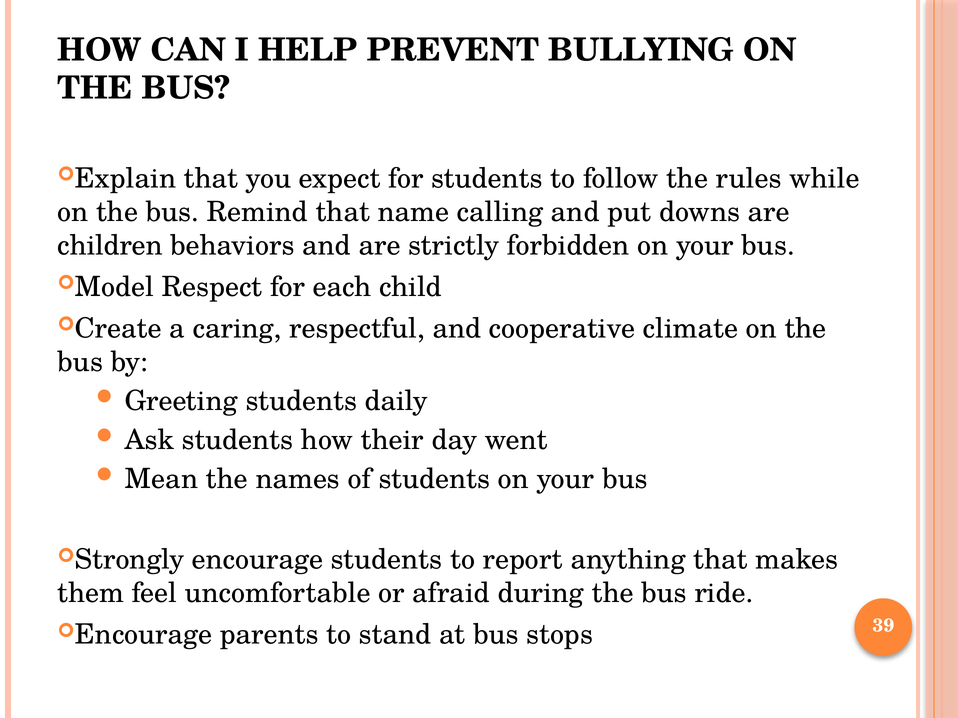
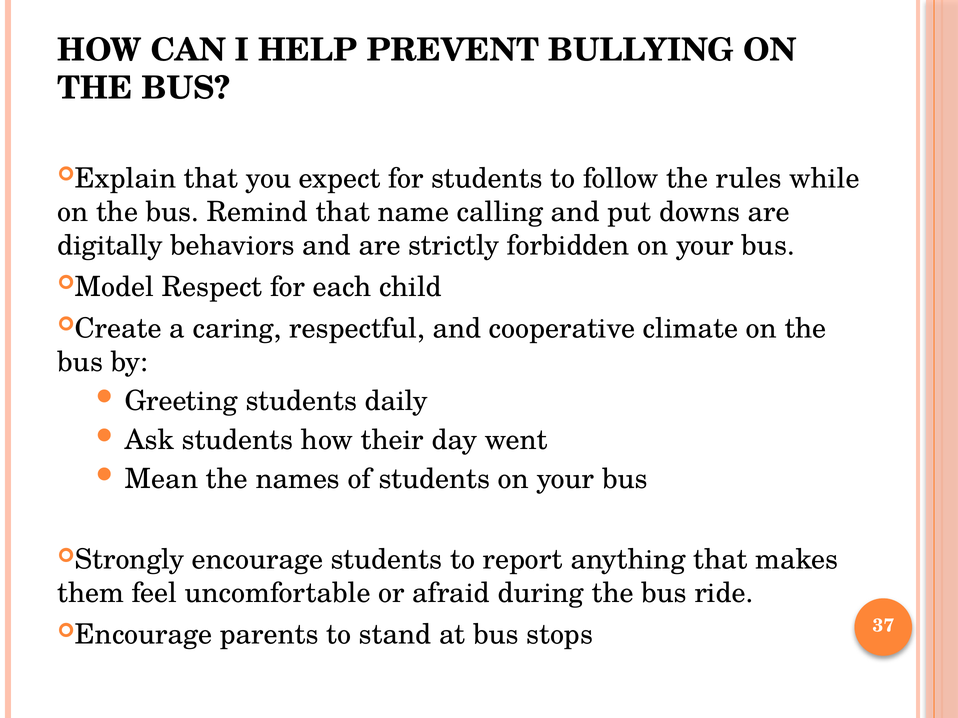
children: children -> digitally
39: 39 -> 37
